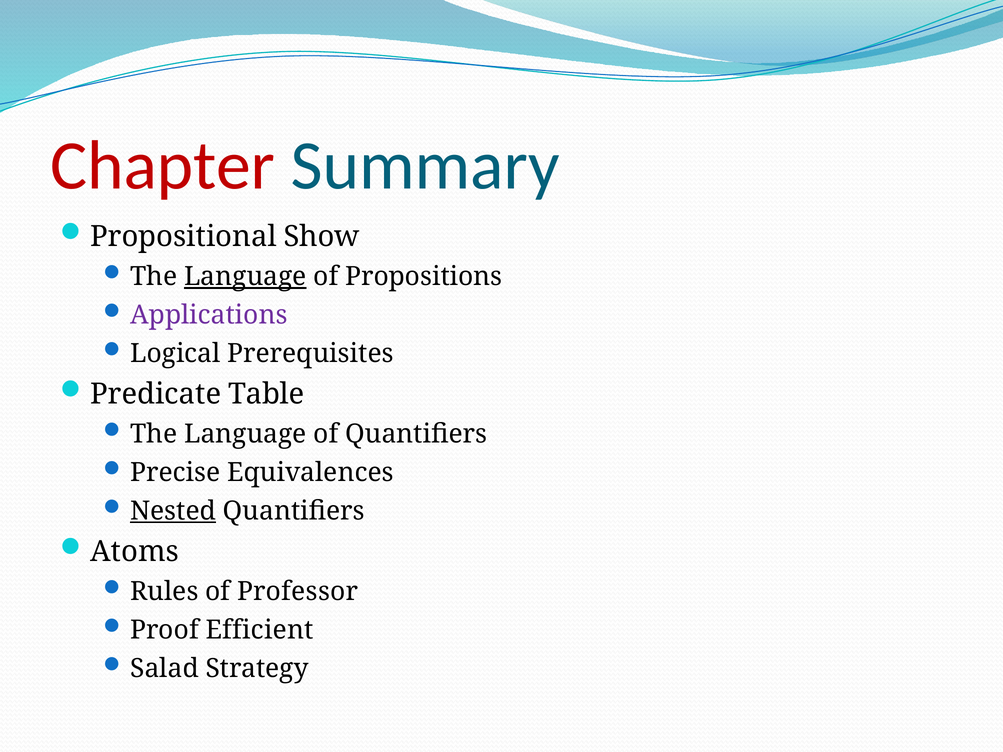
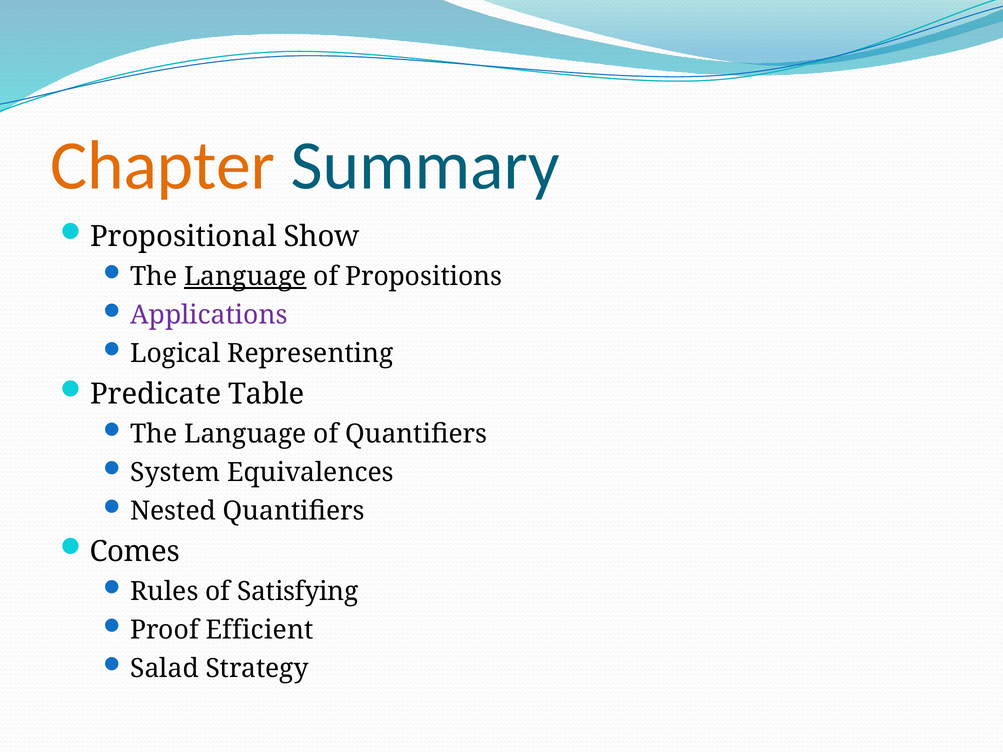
Chapter colour: red -> orange
Prerequisites: Prerequisites -> Representing
Precise: Precise -> System
Nested underline: present -> none
Atoms: Atoms -> Comes
Professor: Professor -> Satisfying
